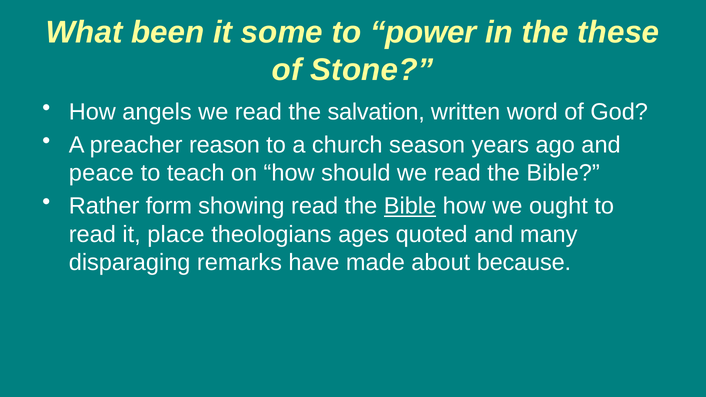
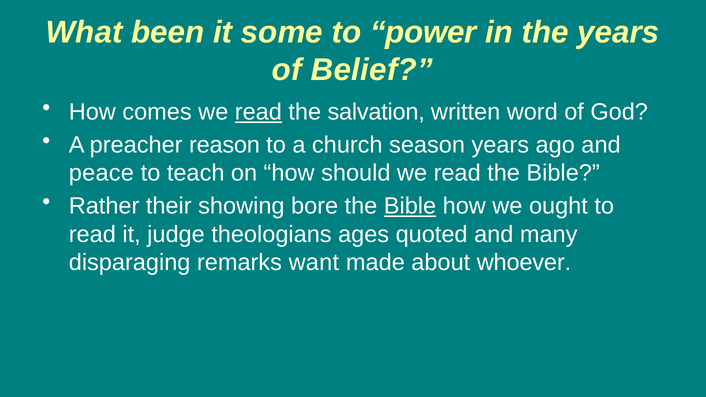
the these: these -> years
Stone: Stone -> Belief
angels: angels -> comes
read at (258, 112) underline: none -> present
form: form -> their
showing read: read -> bore
place: place -> judge
have: have -> want
because: because -> whoever
